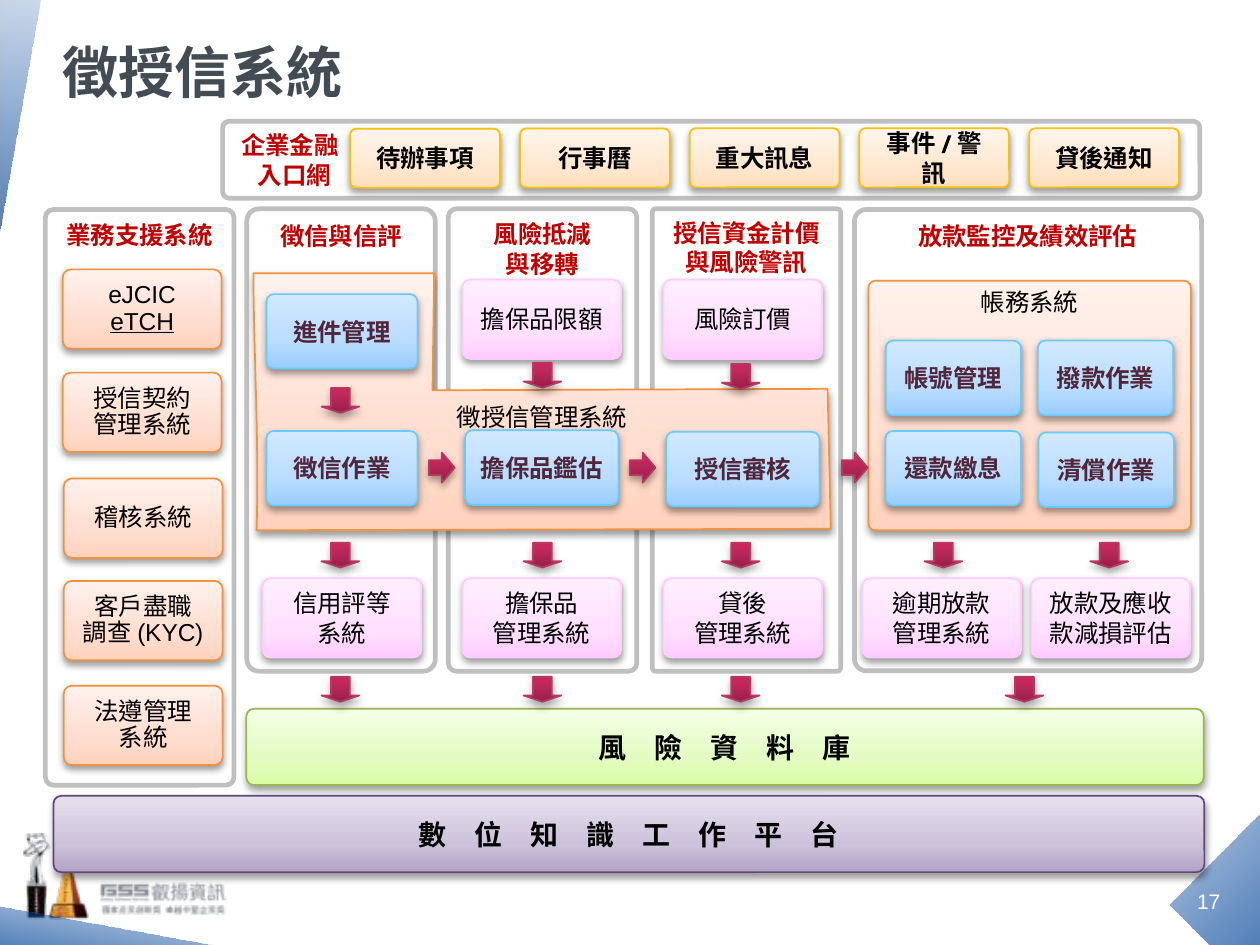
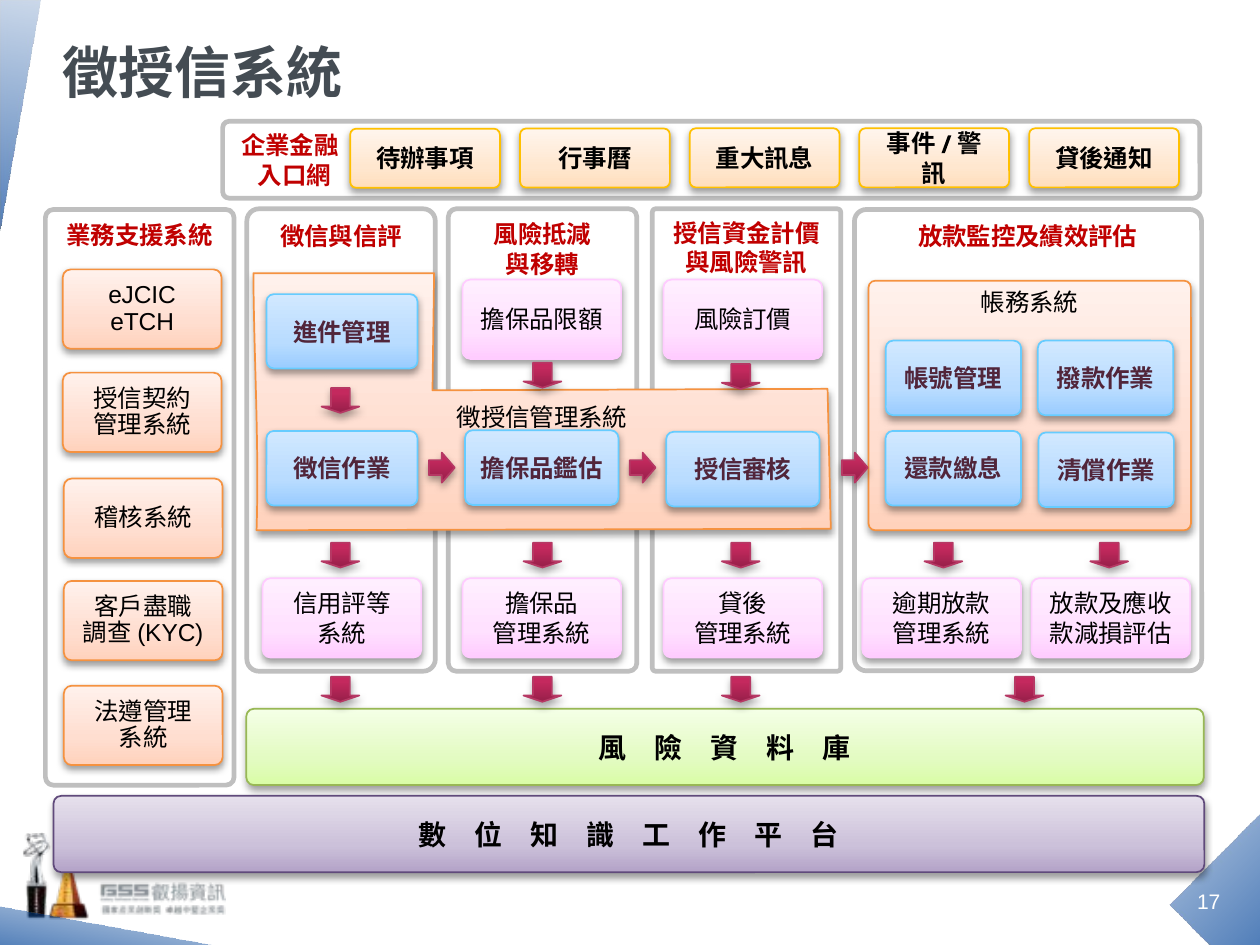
eTCH underline: present -> none
